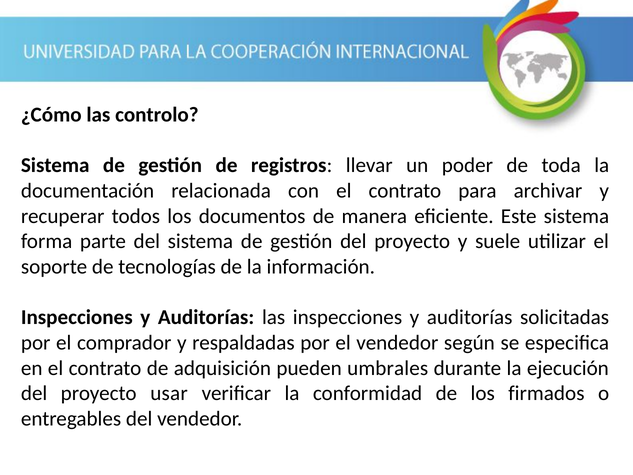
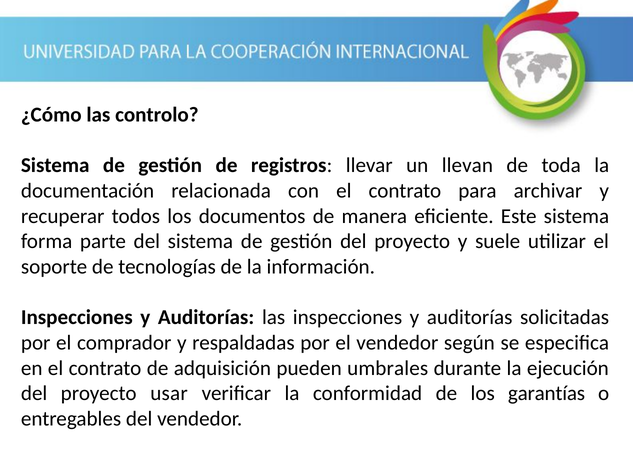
poder: poder -> llevan
firmados: firmados -> garantías
